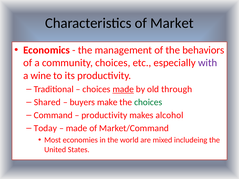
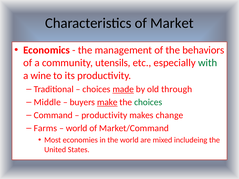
community choices: choices -> utensils
with colour: purple -> green
Shared: Shared -> Middle
make underline: none -> present
alcohol: alcohol -> change
Today: Today -> Farms
made at (77, 128): made -> world
